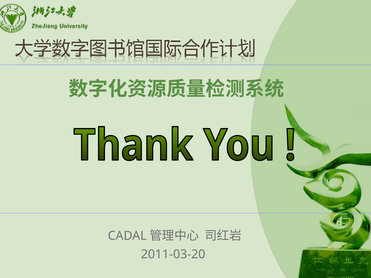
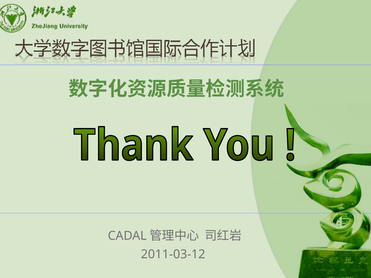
2011-03-20: 2011-03-20 -> 2011-03-12
